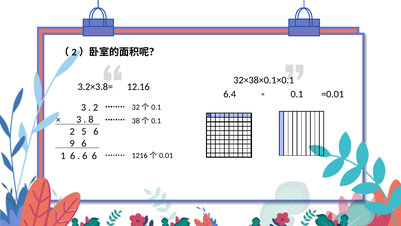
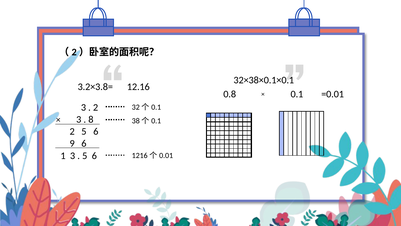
6.4: 6.4 -> 0.8
1 6: 6 -> 3
6 at (85, 155): 6 -> 5
